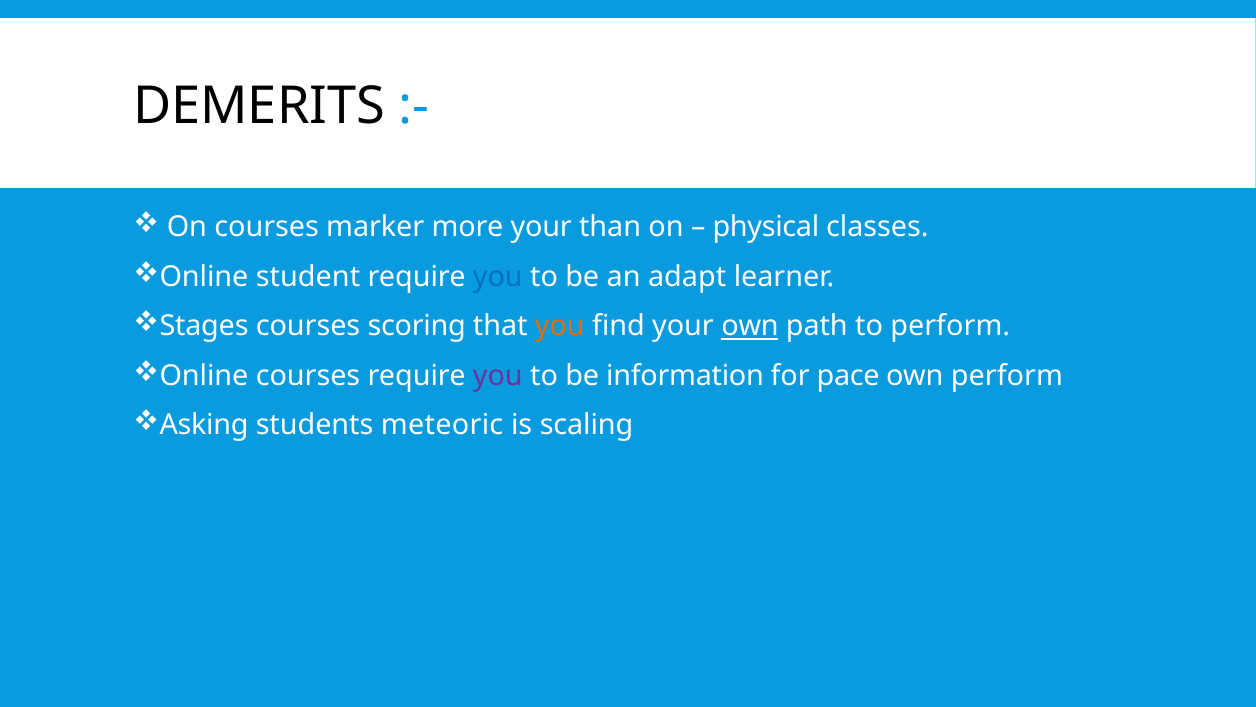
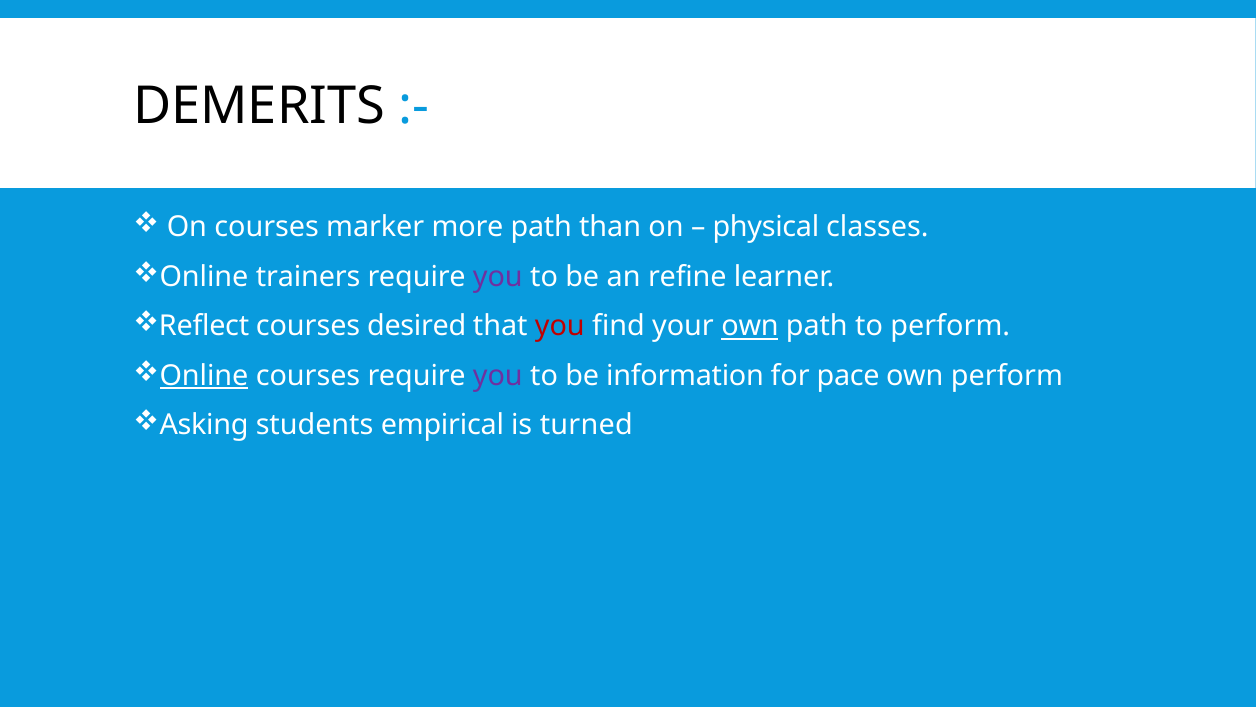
more your: your -> path
student: student -> trainers
you at (498, 277) colour: blue -> purple
adapt: adapt -> refine
Stages: Stages -> Reflect
scoring: scoring -> desired
you at (560, 326) colour: orange -> red
Online at (204, 375) underline: none -> present
meteoric: meteoric -> empirical
scaling: scaling -> turned
